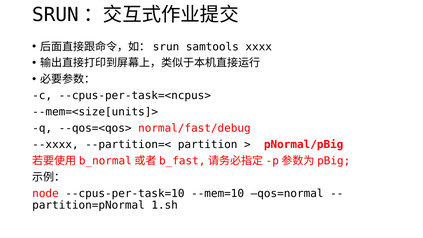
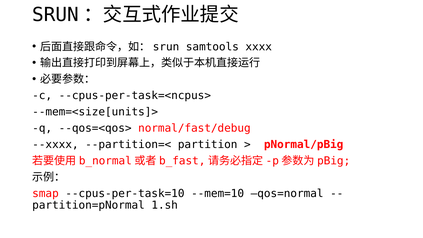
node: node -> smap
